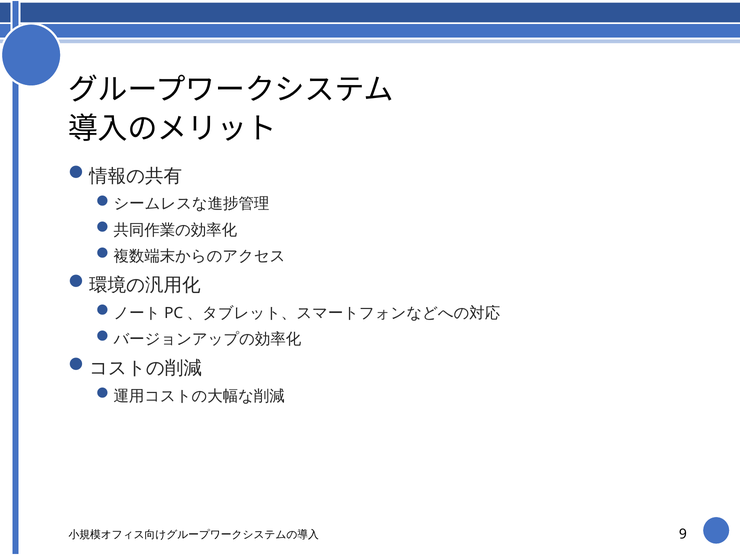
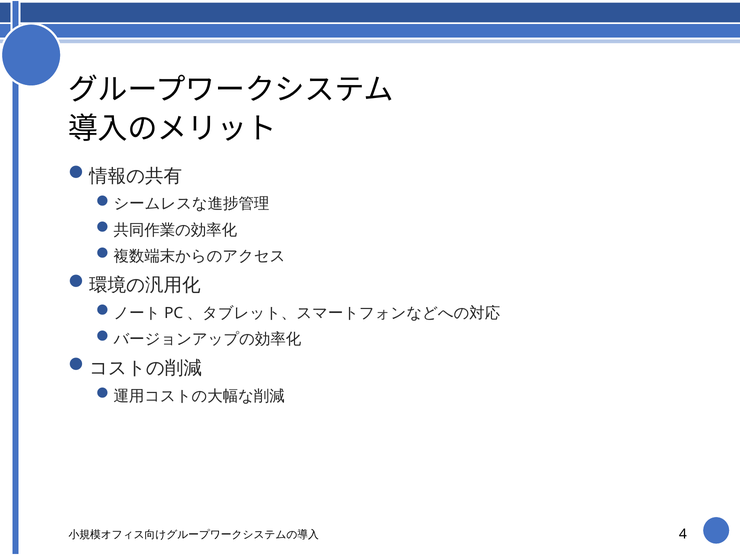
9: 9 -> 4
